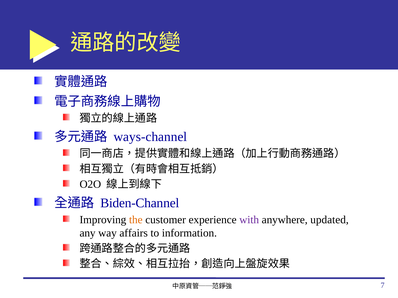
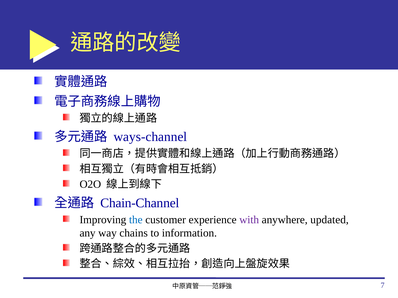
Biden-Channel: Biden-Channel -> Chain-Channel
the colour: orange -> blue
affairs: affairs -> chains
